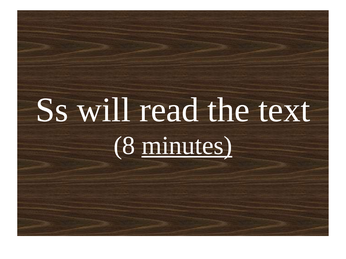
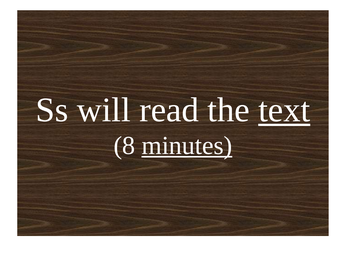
text underline: none -> present
